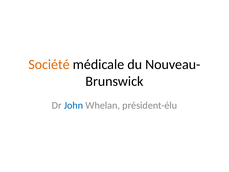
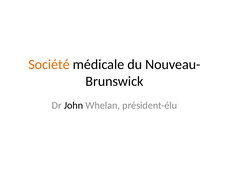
John colour: blue -> black
